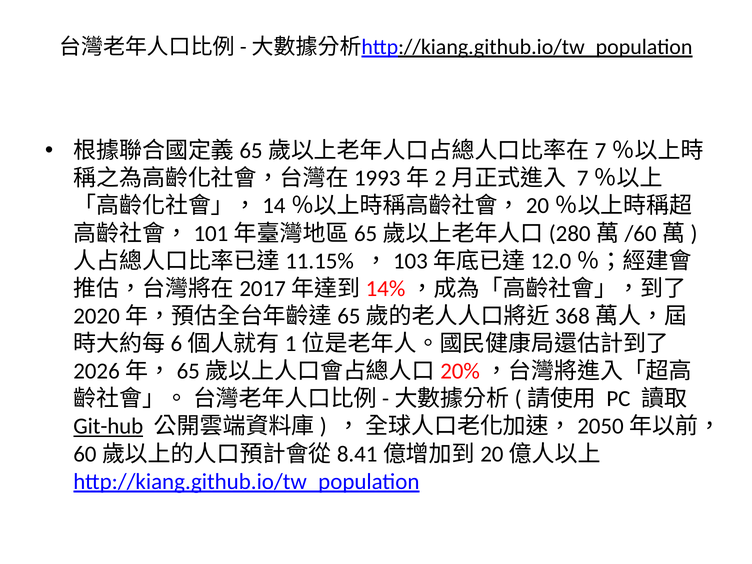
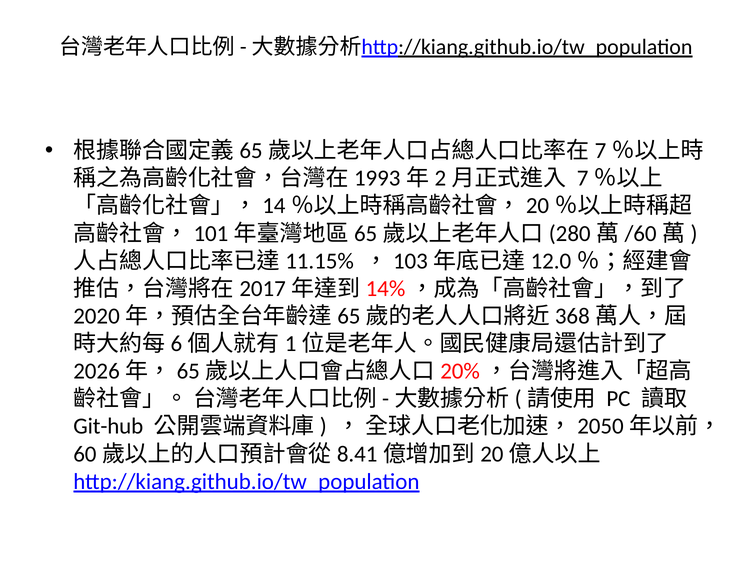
Git-hub underline: present -> none
